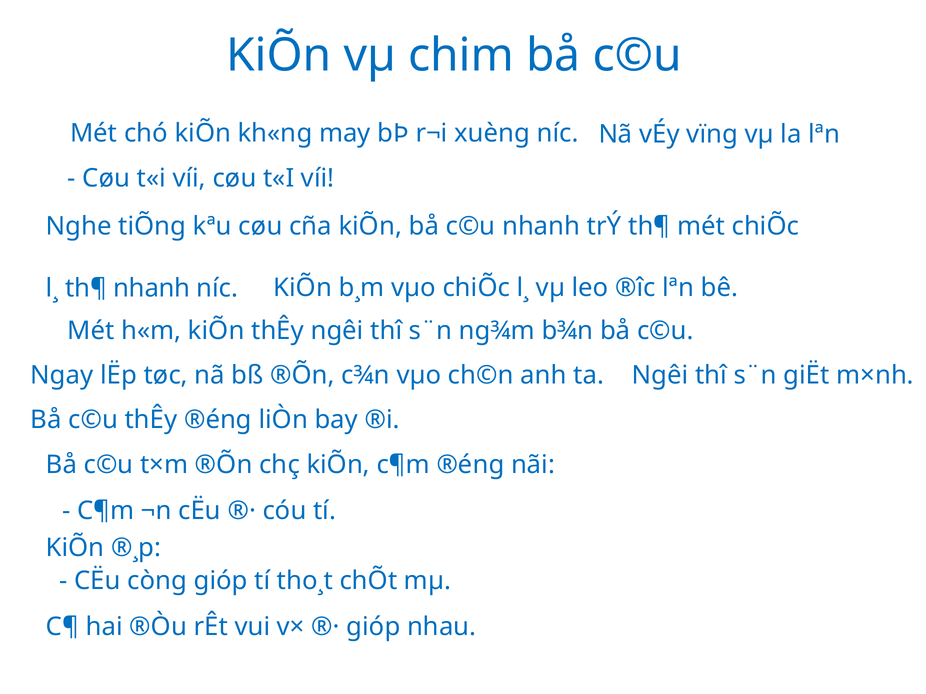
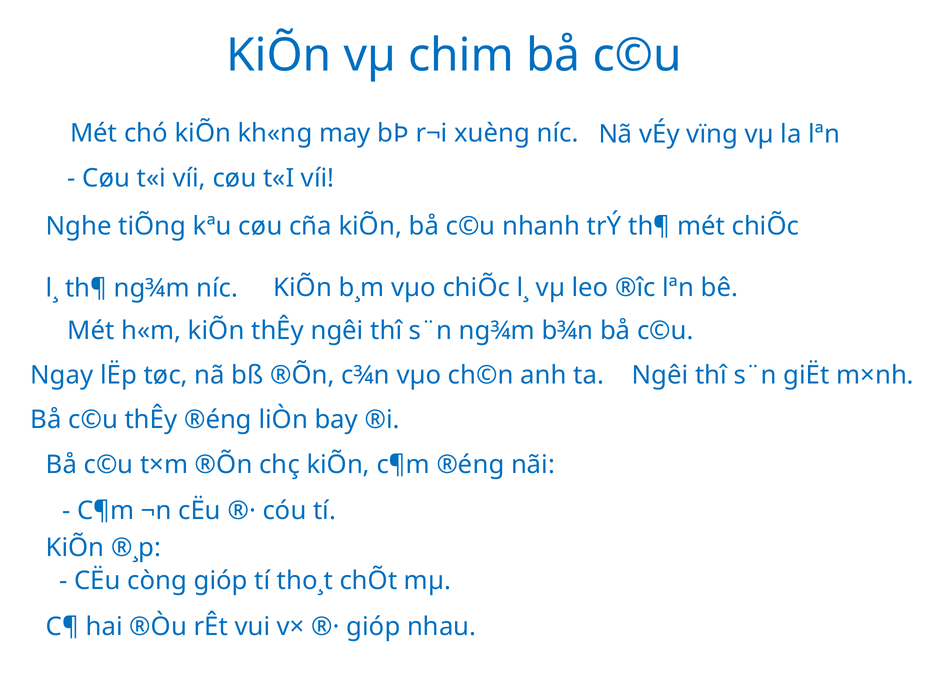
th¶ nhanh: nhanh -> ng¾m
